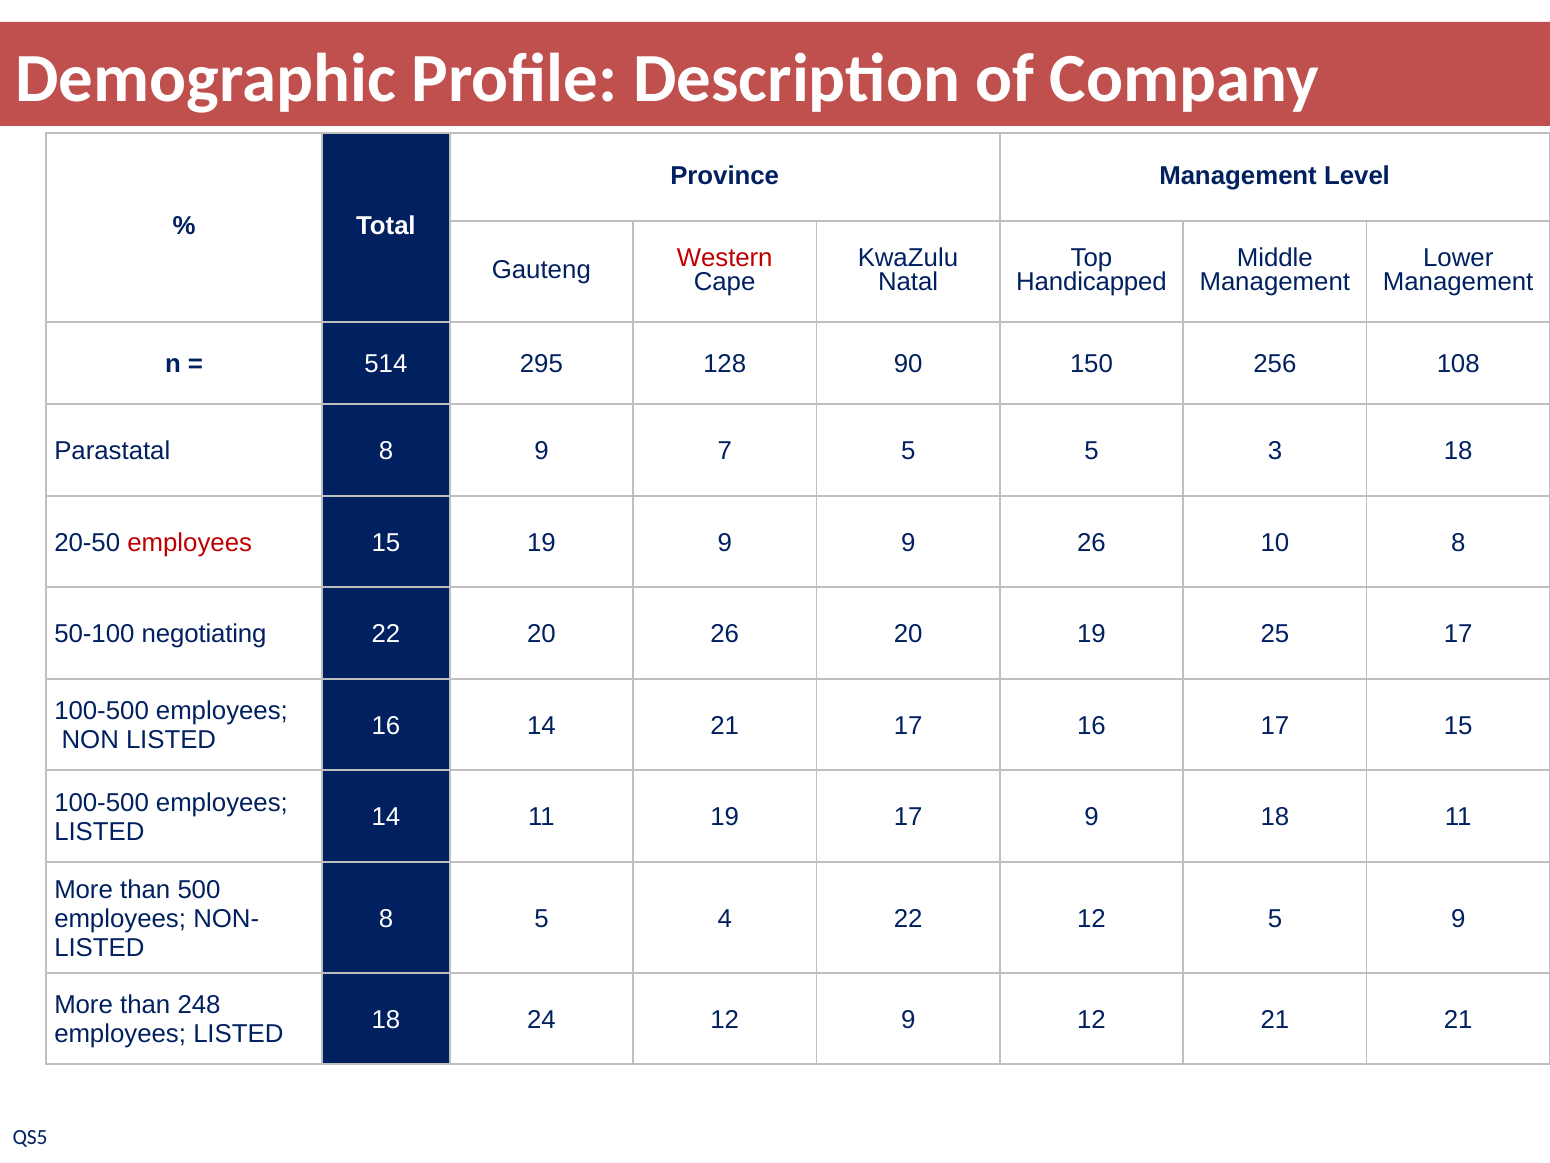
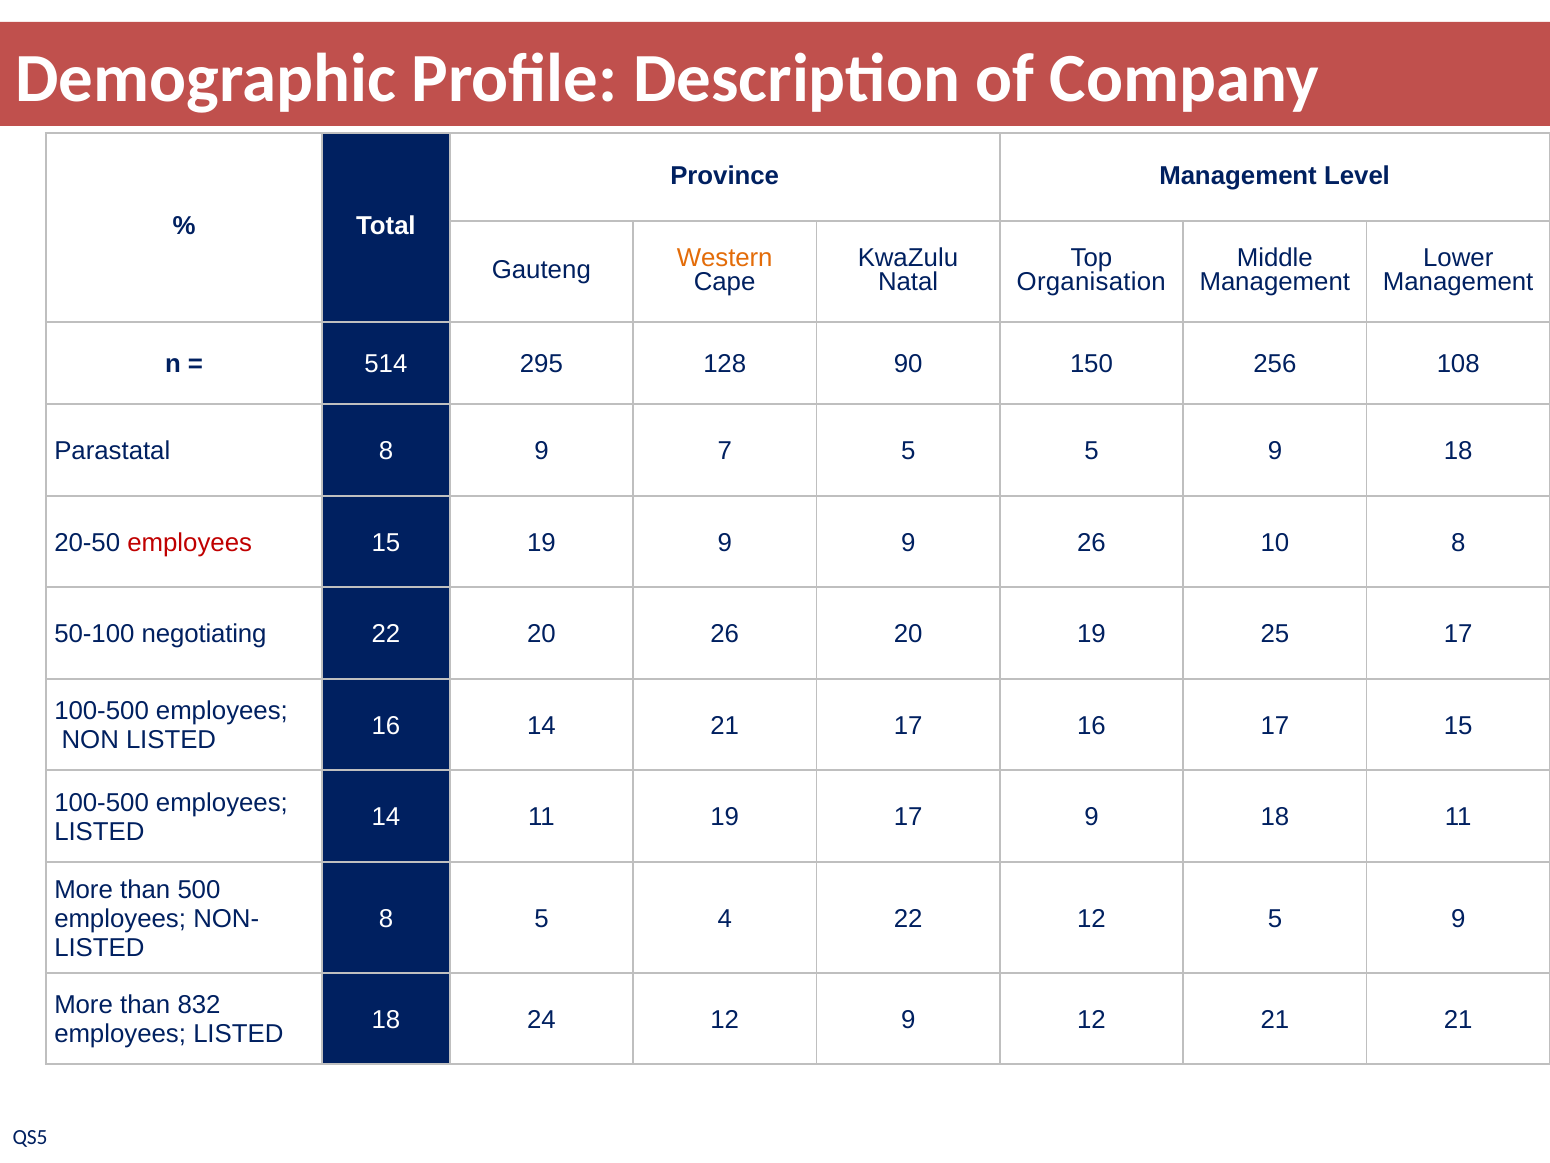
Western colour: red -> orange
Handicapped: Handicapped -> Organisation
5 5 3: 3 -> 9
248: 248 -> 832
